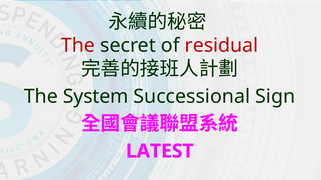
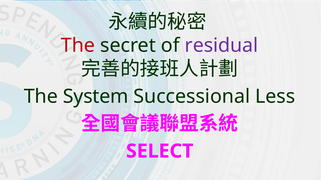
residual colour: red -> purple
Sign: Sign -> Less
LATEST: LATEST -> SELECT
